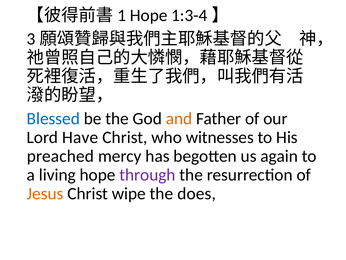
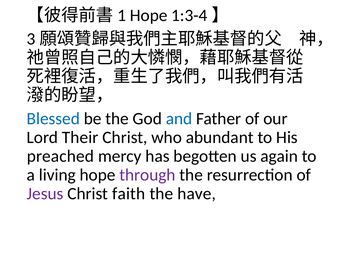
and colour: orange -> blue
Have: Have -> Their
witnesses: witnesses -> abundant
Jesus colour: orange -> purple
wipe: wipe -> faith
does: does -> have
